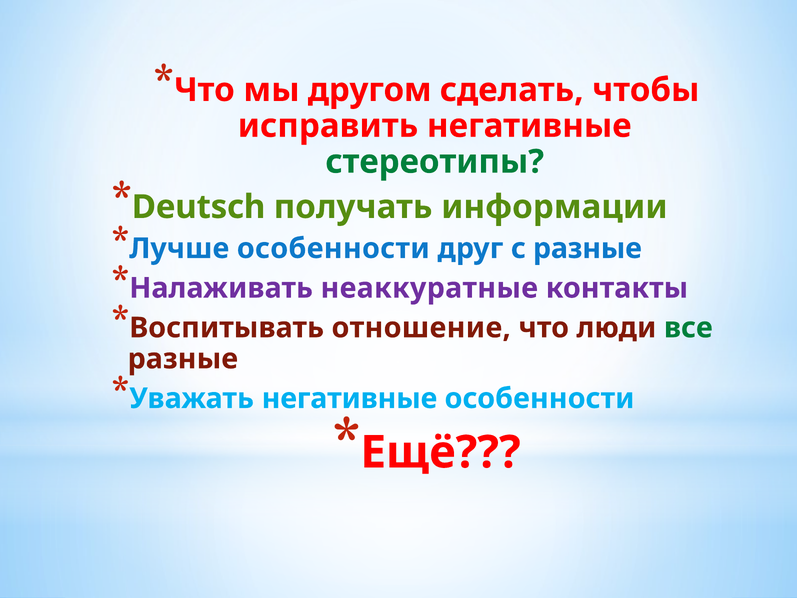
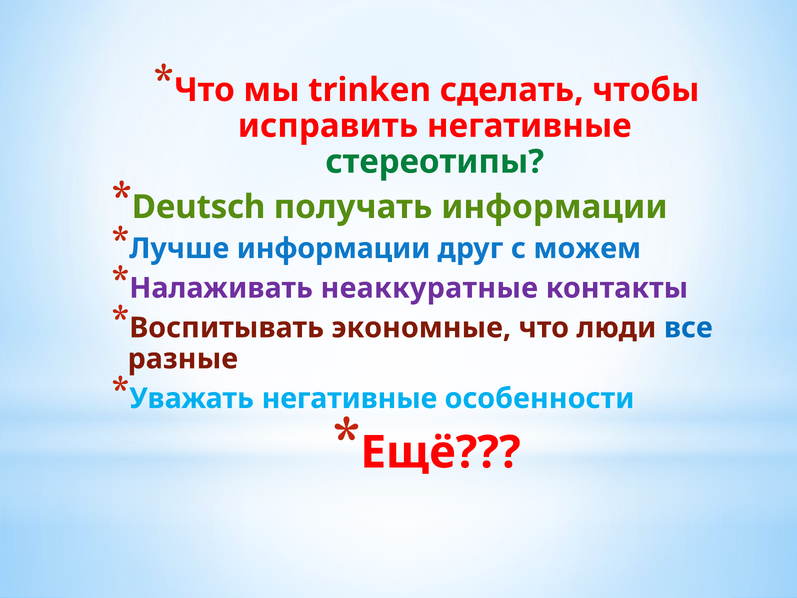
другом: другом -> trinken
Лучше особенности: особенности -> информации
с разные: разные -> можем
отношение: отношение -> экономные
все colour: green -> blue
